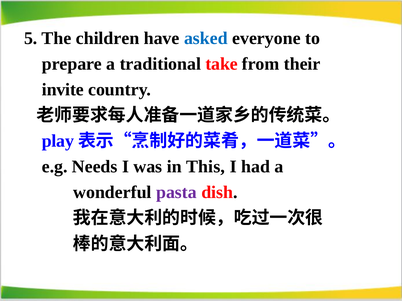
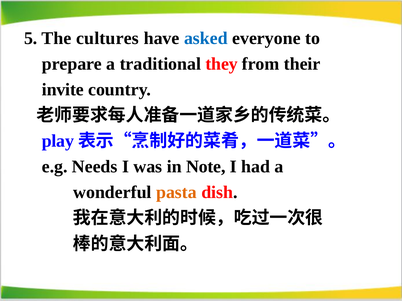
children: children -> cultures
take: take -> they
This: This -> Note
pasta colour: purple -> orange
